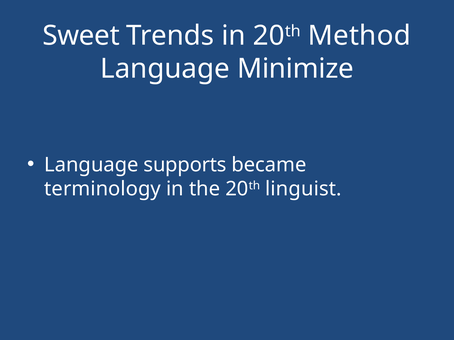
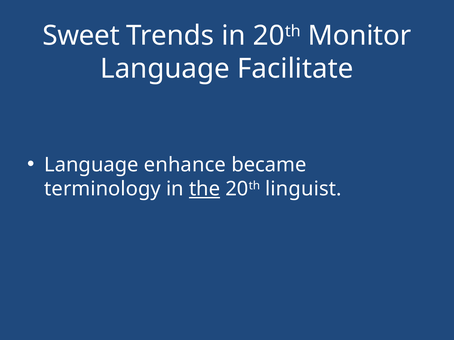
Method: Method -> Monitor
Minimize: Minimize -> Facilitate
supports: supports -> enhance
the underline: none -> present
